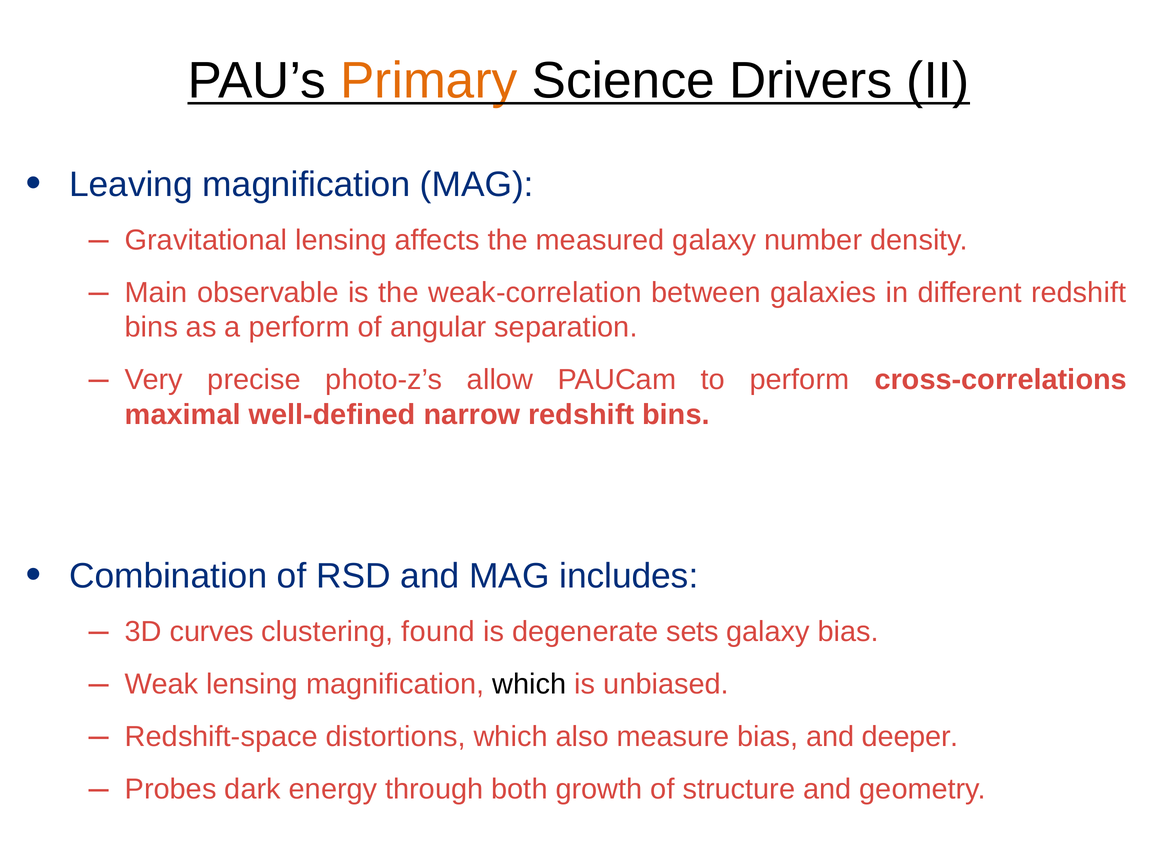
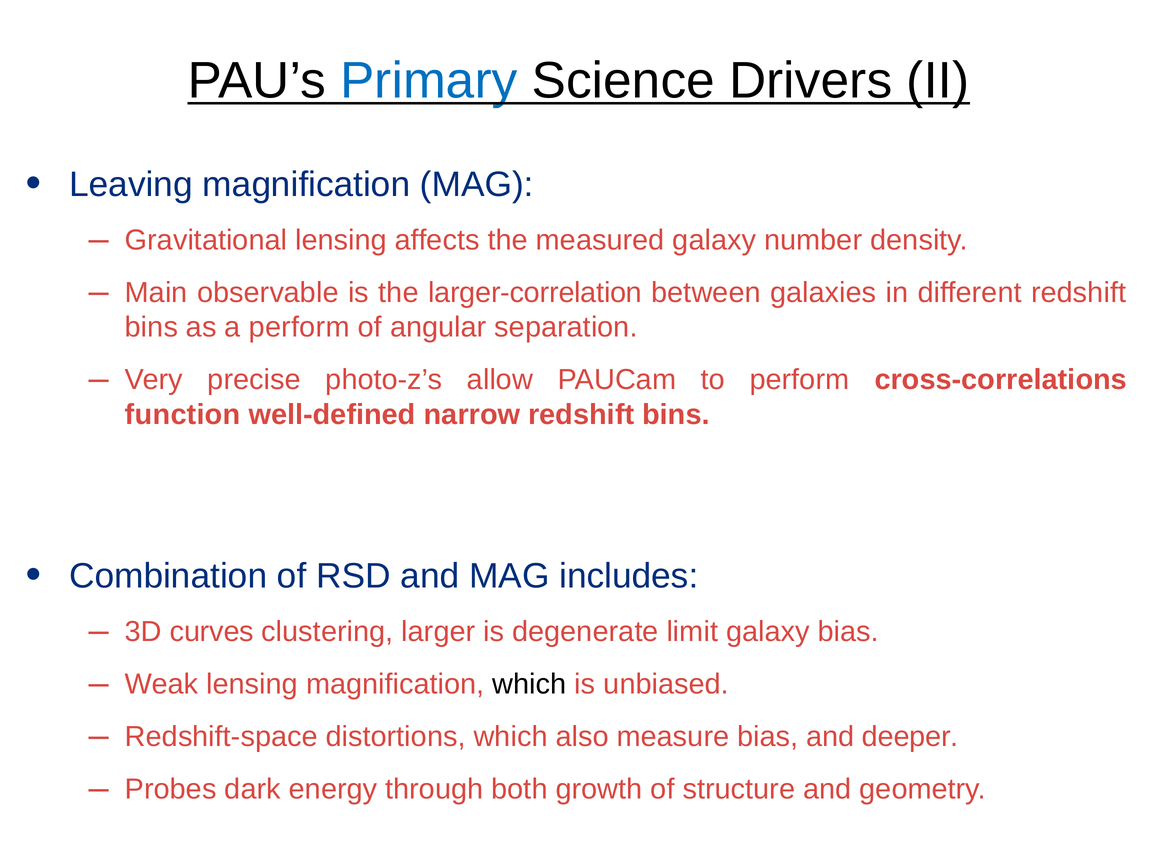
Primary colour: orange -> blue
weak-correlation: weak-correlation -> larger-correlation
maximal: maximal -> function
found: found -> larger
sets: sets -> limit
